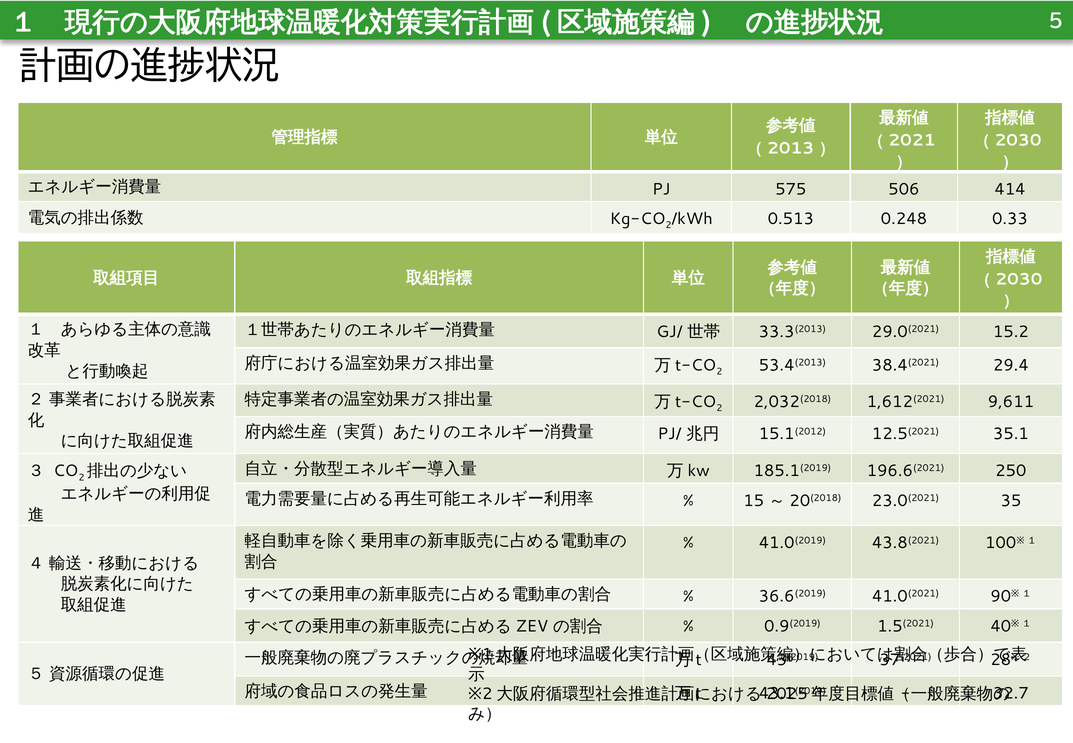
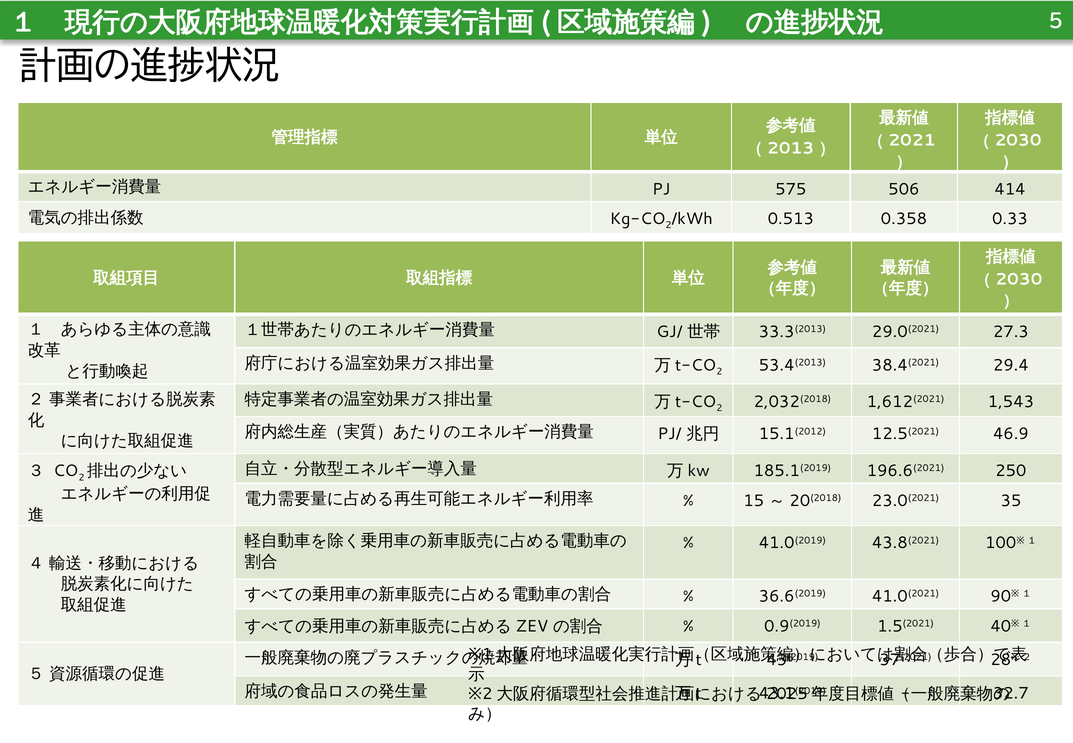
0.248: 0.248 -> 0.358
15.2: 15.2 -> 27.3
9,611: 9,611 -> 1,543
35.1: 35.1 -> 46.9
